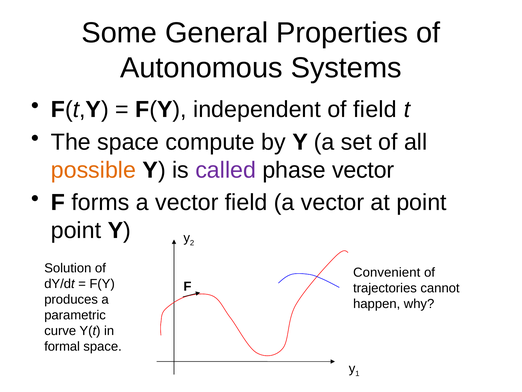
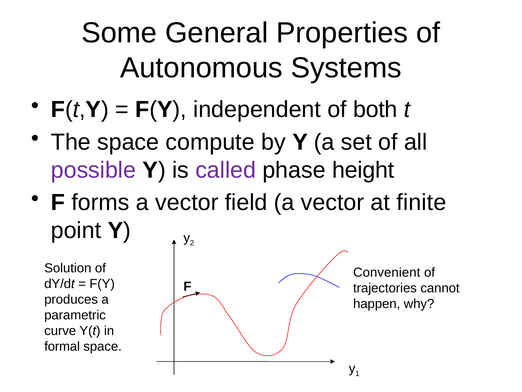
of field: field -> both
possible colour: orange -> purple
phase vector: vector -> height
at point: point -> finite
